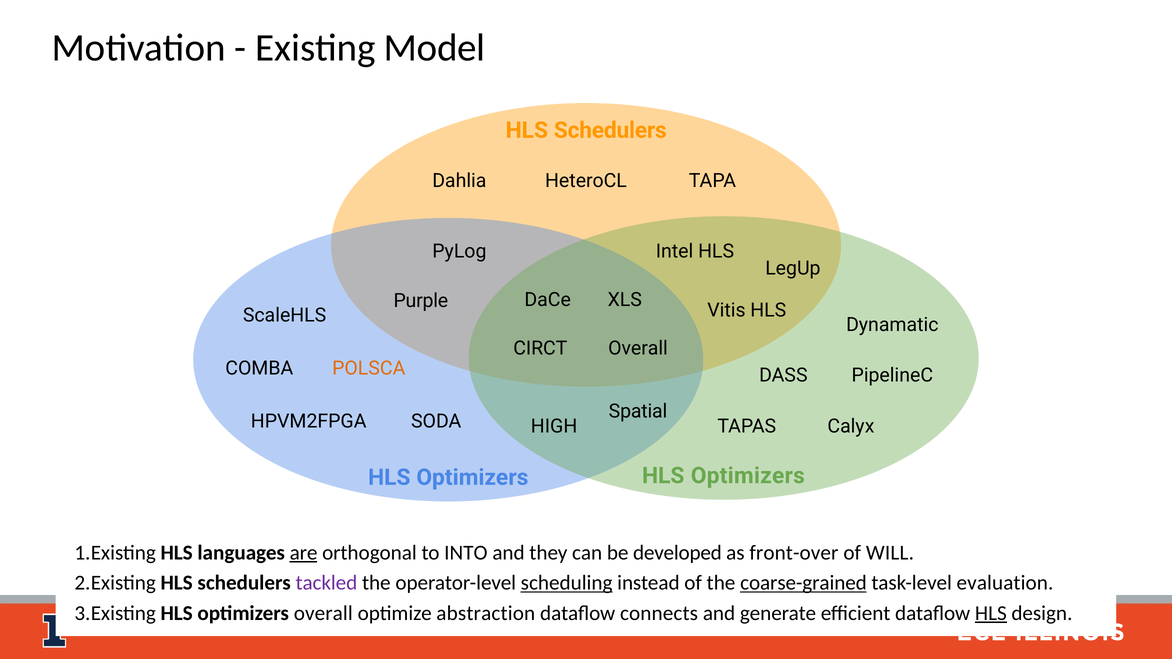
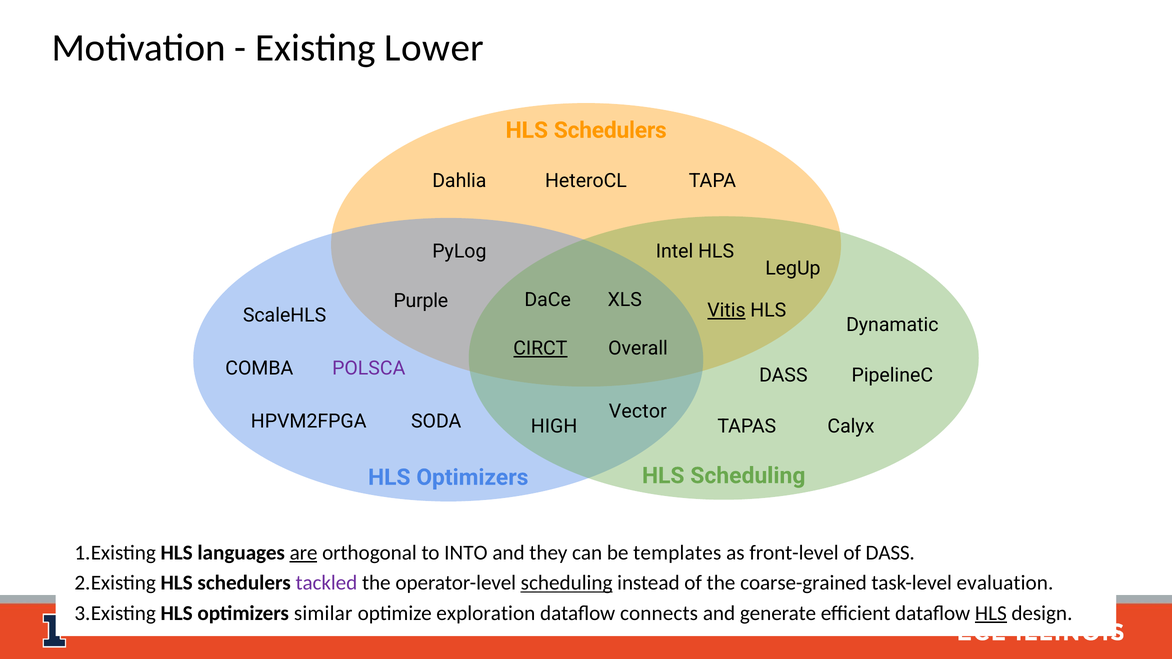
Model: Model -> Lower
Vitis underline: none -> present
CIRCT underline: none -> present
POLSCA colour: orange -> purple
Spatial: Spatial -> Vector
Optimizers at (748, 476): Optimizers -> Scheduling
developed: developed -> templates
front-over: front-over -> front-level
of WILL: WILL -> DASS
coarse-grained underline: present -> none
optimizers overall: overall -> similar
abstraction: abstraction -> exploration
